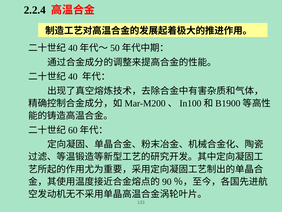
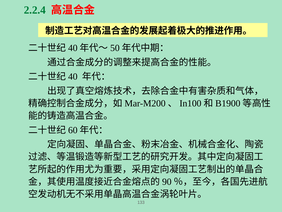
2.2.4 colour: black -> green
